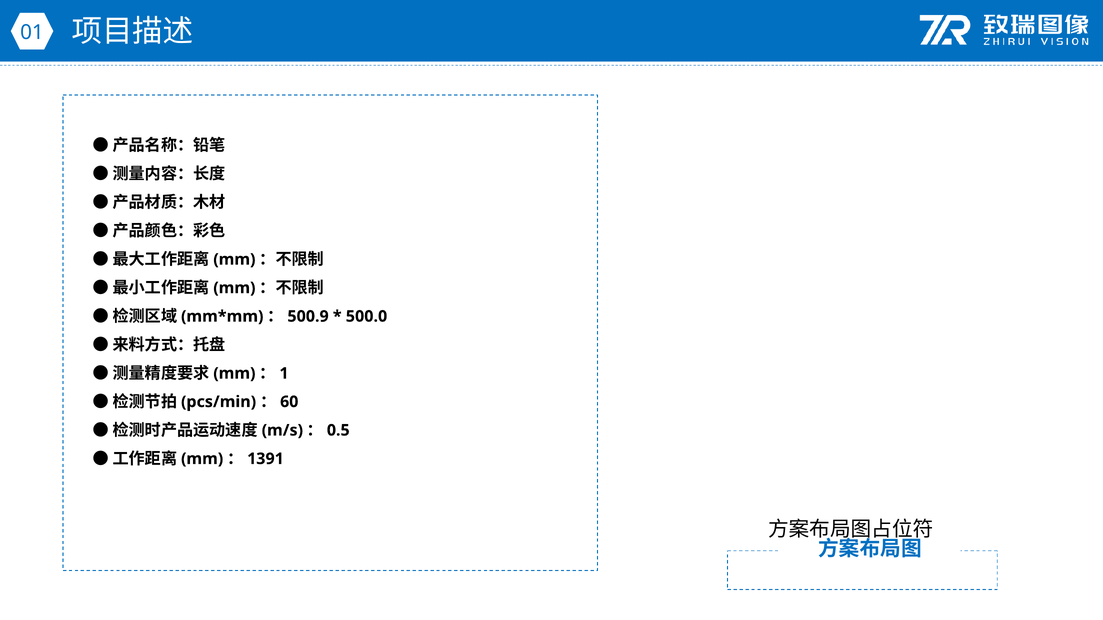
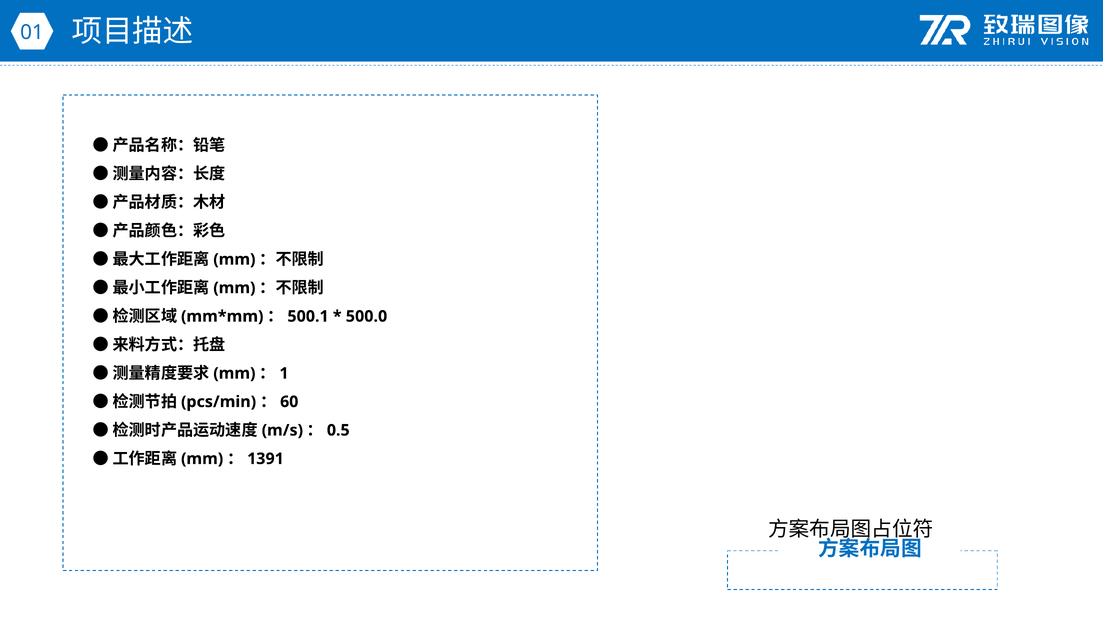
500.9: 500.9 -> 500.1
